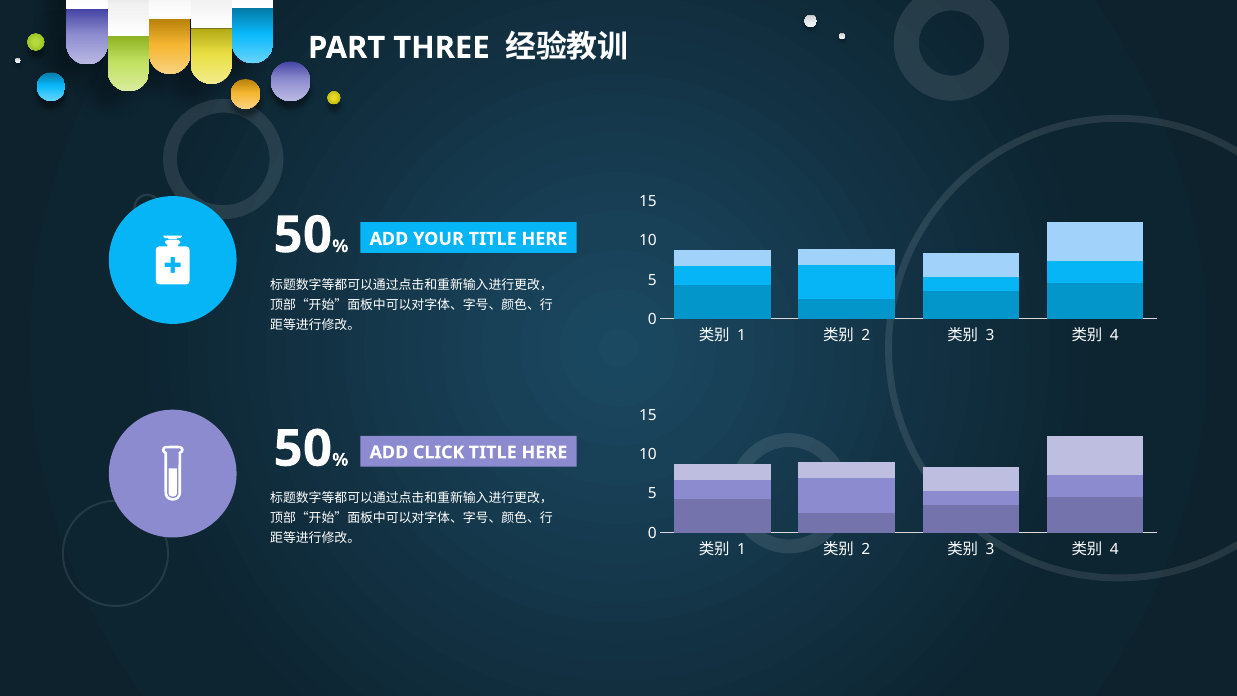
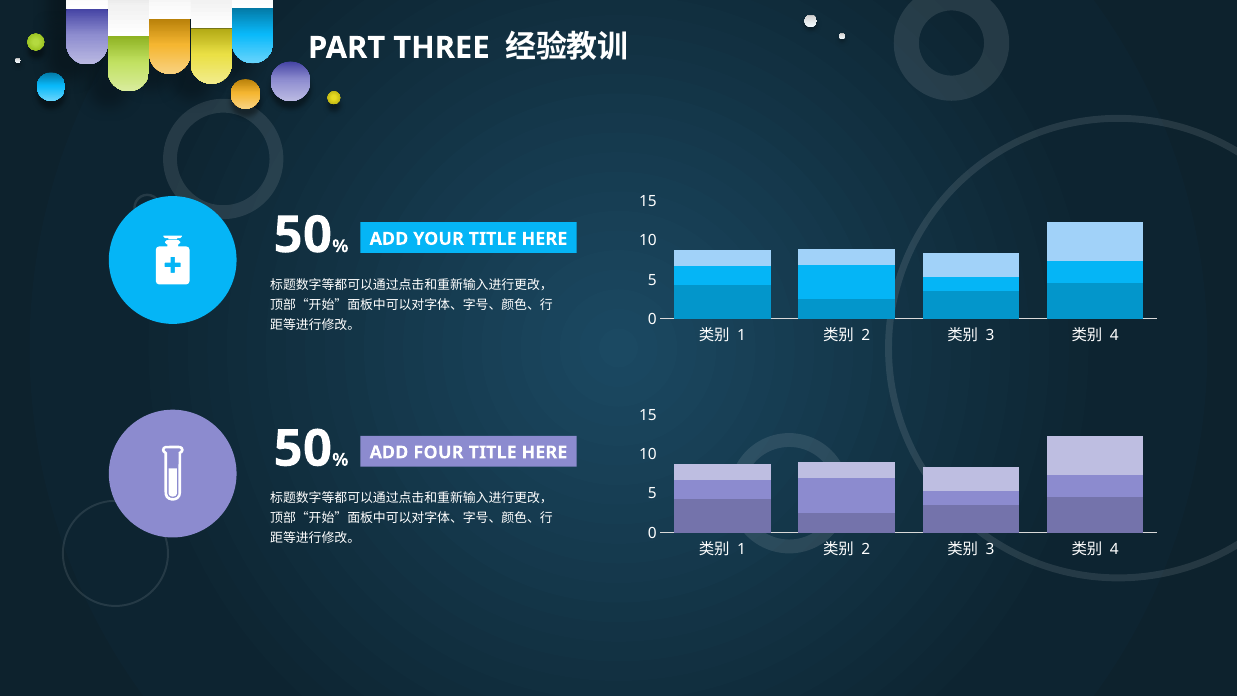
CLICK: CLICK -> FOUR
